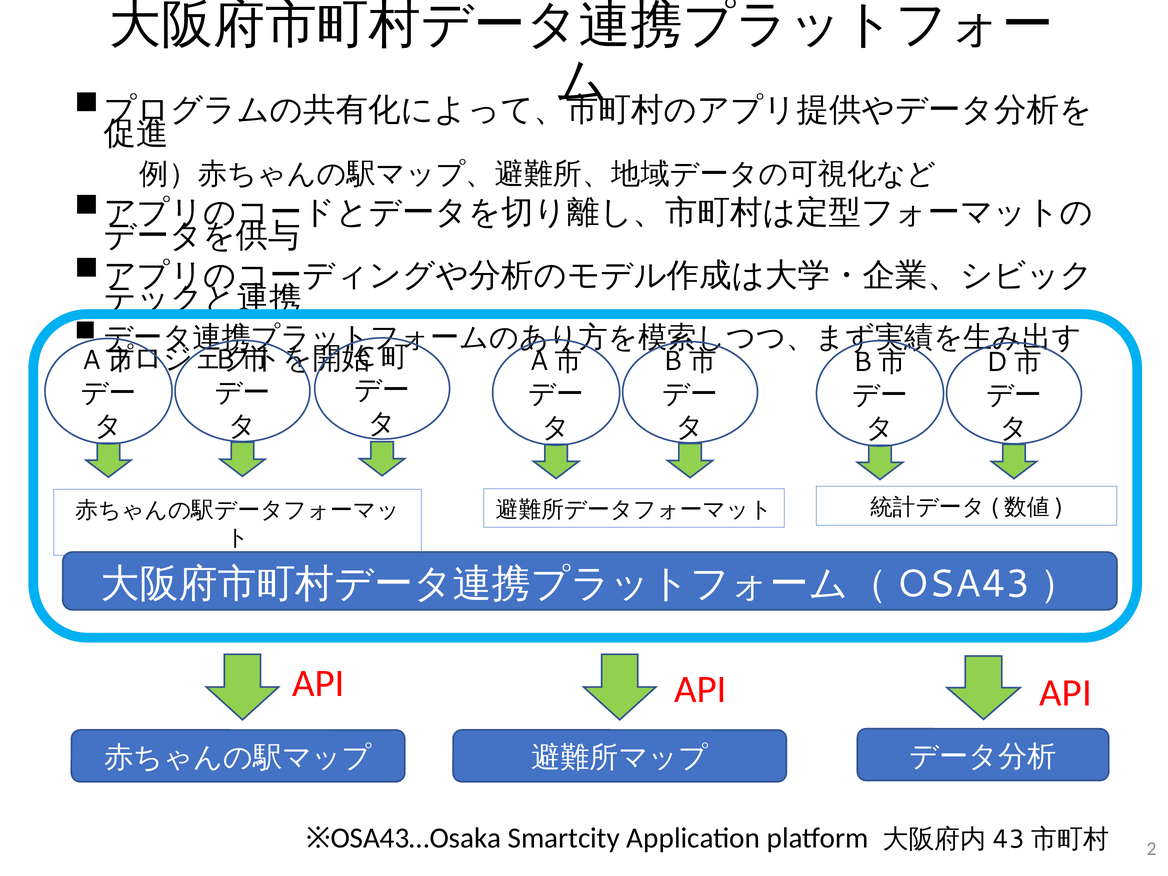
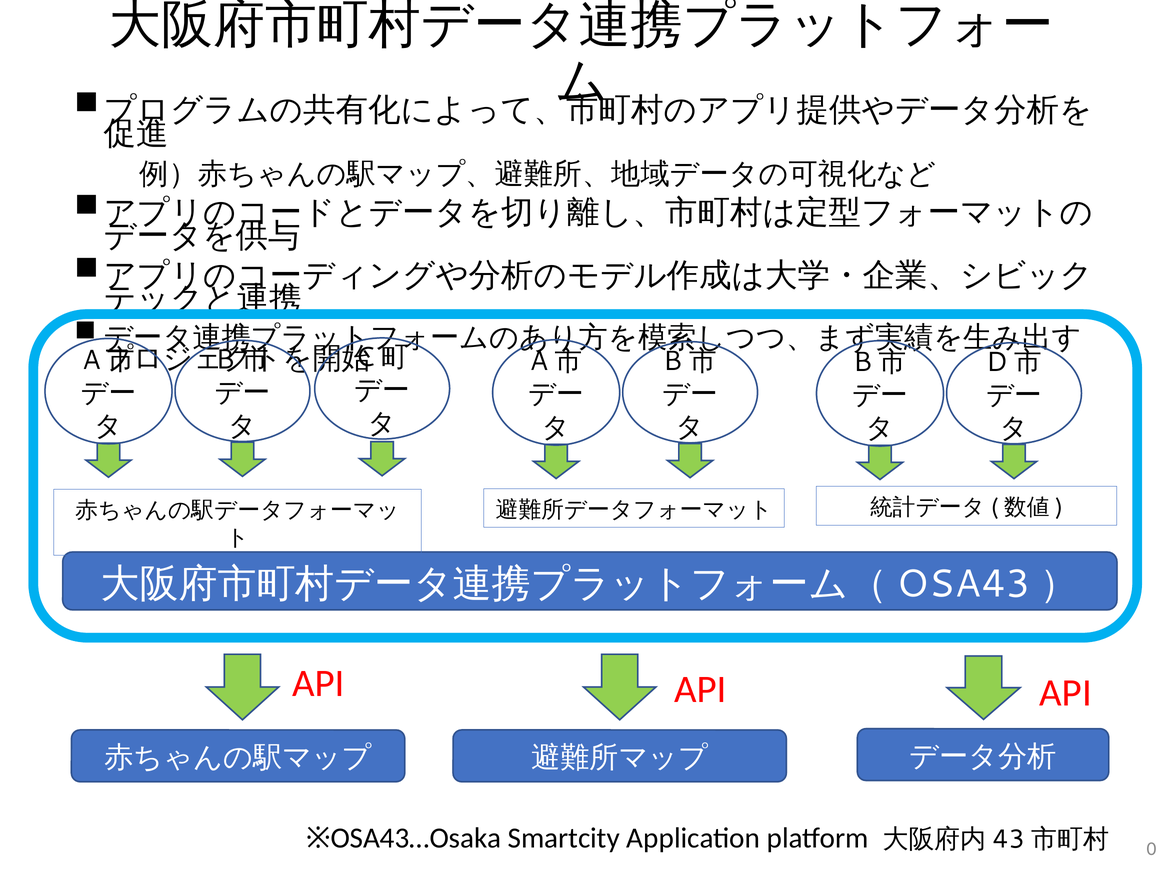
2: 2 -> 0
